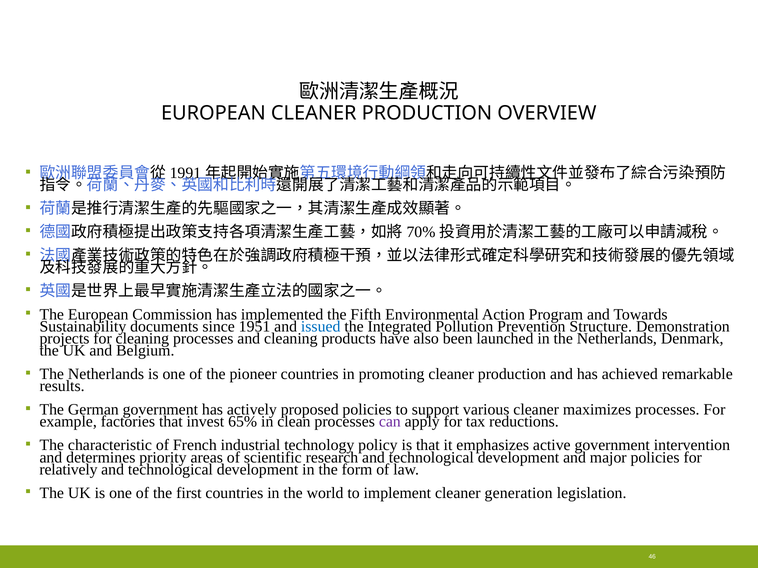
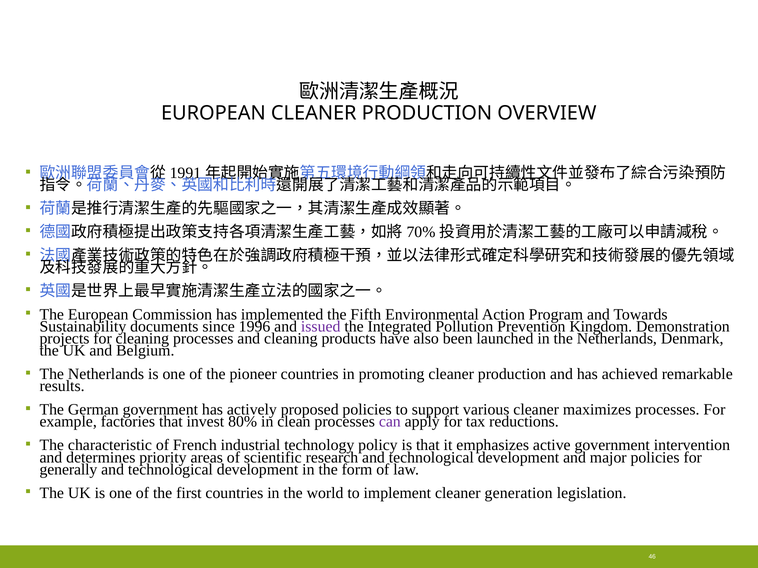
1951: 1951 -> 1996
issued colour: blue -> purple
Structure: Structure -> Kingdom
65%: 65% -> 80%
relatively: relatively -> generally
